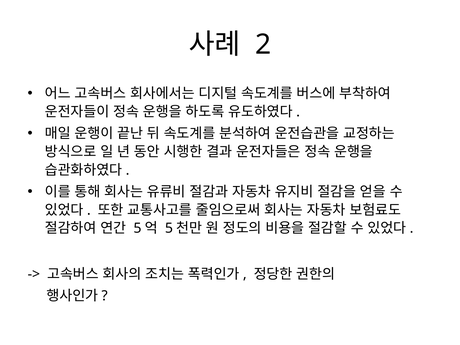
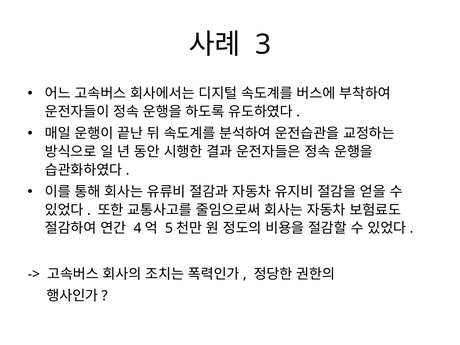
2: 2 -> 3
5 at (137, 228): 5 -> 4
